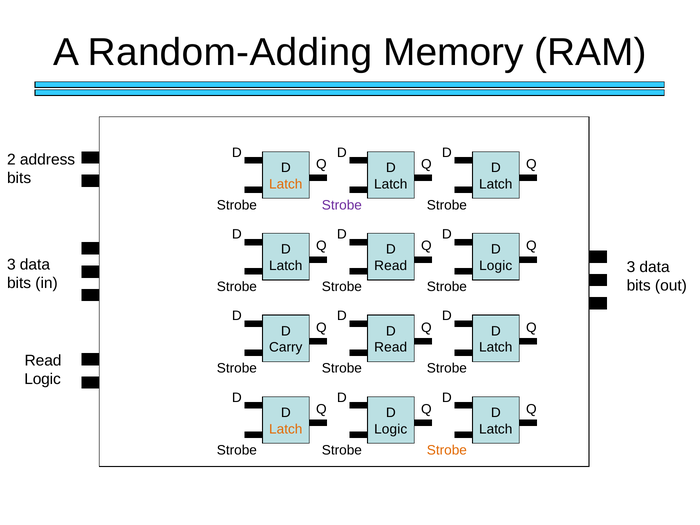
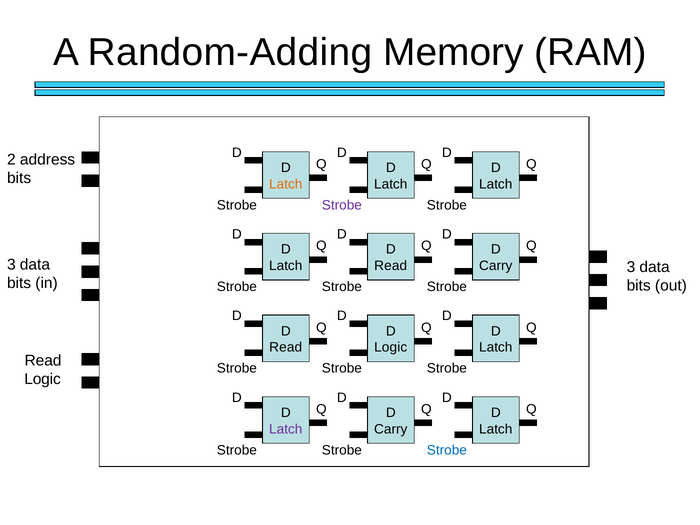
Logic at (496, 266): Logic -> Carry
Carry at (286, 347): Carry -> Read
Read at (391, 347): Read -> Logic
Latch at (286, 429) colour: orange -> purple
Logic at (391, 429): Logic -> Carry
Strobe at (447, 450) colour: orange -> blue
